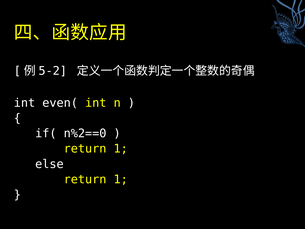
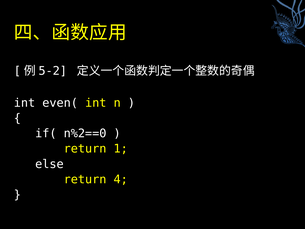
1 at (121, 179): 1 -> 4
